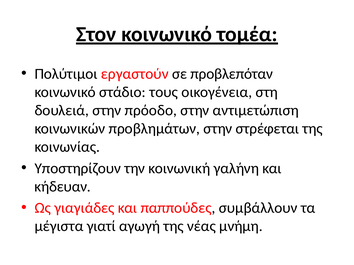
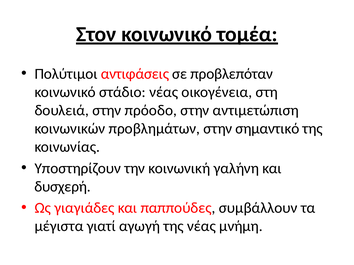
εργαστούν: εργαστούν -> αντιφάσεις
στάδιο τους: τους -> νέας
στρέφεται: στρέφεται -> σημαντικό
κήδευαν: κήδευαν -> δυσχερή
